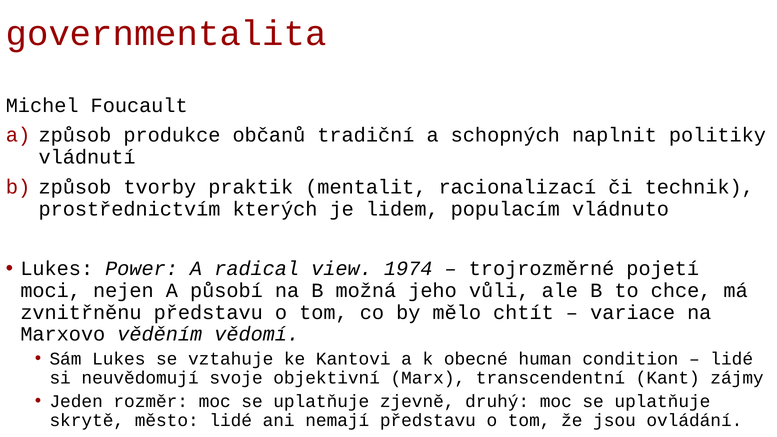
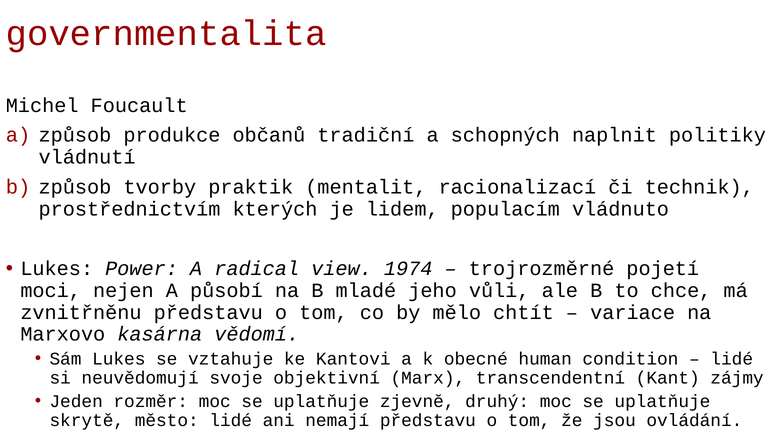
možná: možná -> mladé
věděním: věděním -> kasárna
